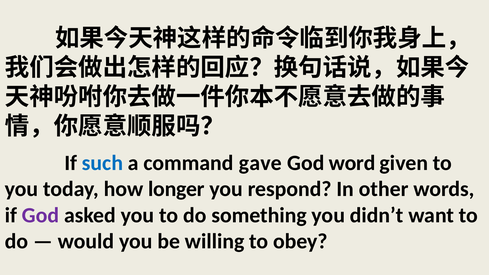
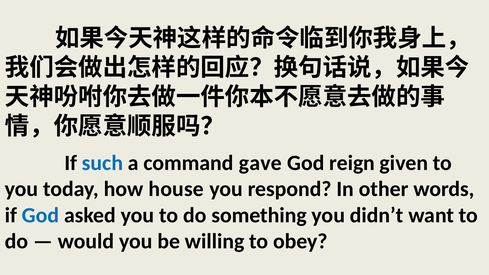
word: word -> reign
longer: longer -> house
God at (41, 215) colour: purple -> blue
